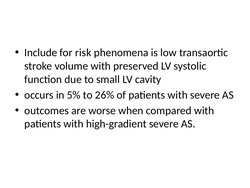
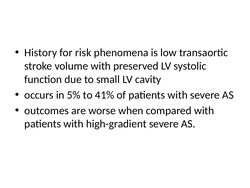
Include: Include -> History
26%: 26% -> 41%
